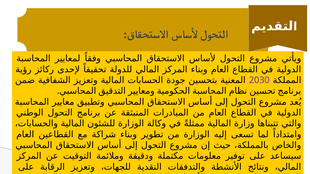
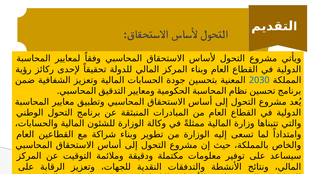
2030 colour: purple -> blue
